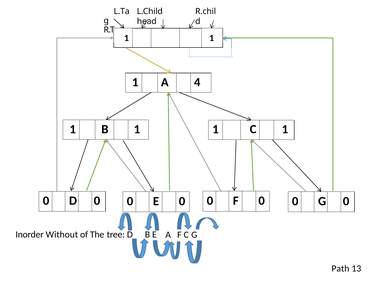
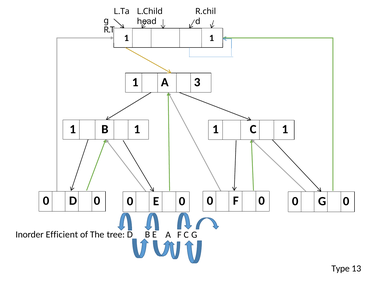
4: 4 -> 3
Without: Without -> Efficient
Path: Path -> Type
